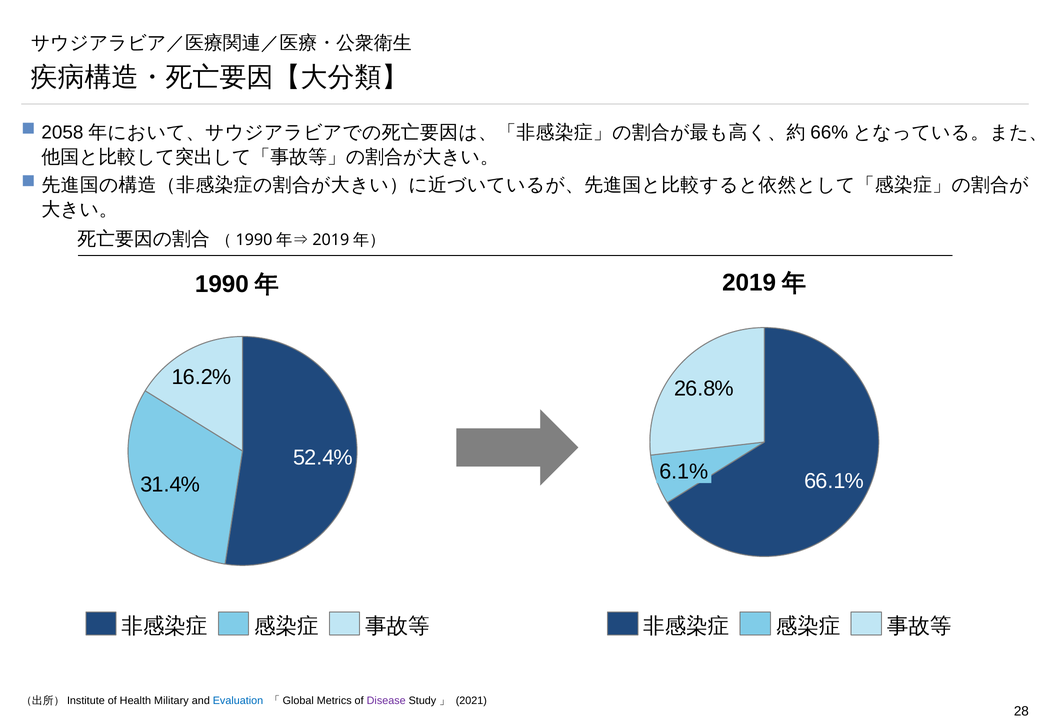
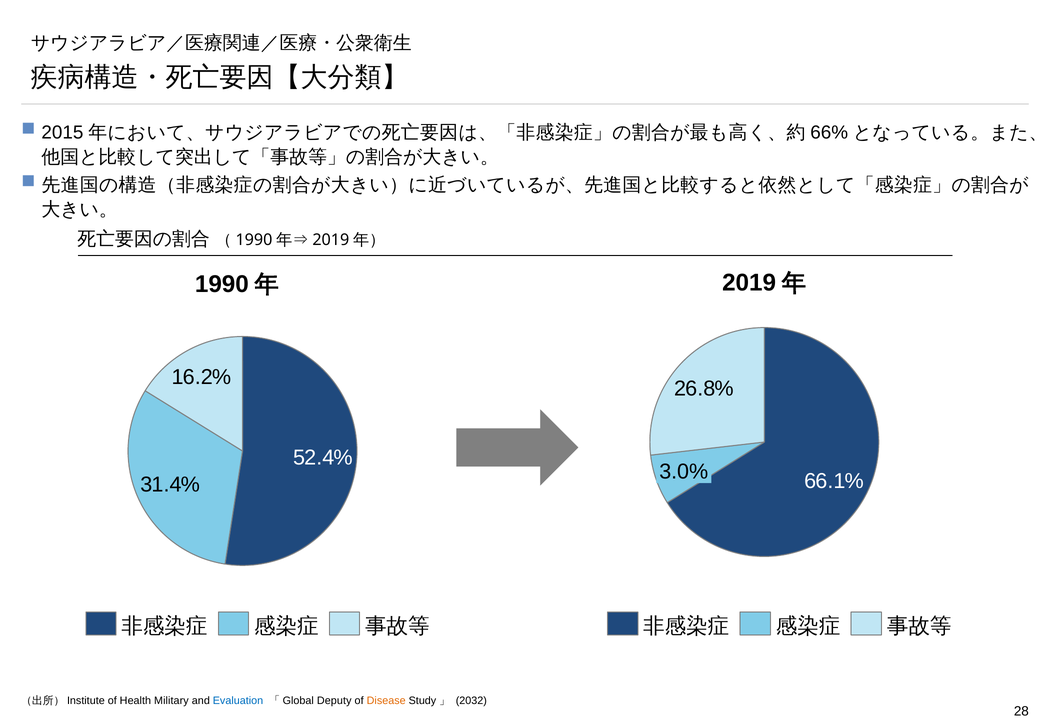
2058: 2058 -> 2015
6.1%: 6.1% -> 3.0%
Metrics: Metrics -> Deputy
Disease colour: purple -> orange
2021: 2021 -> 2032
